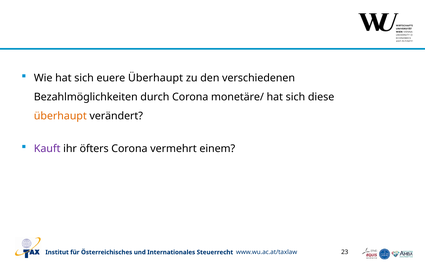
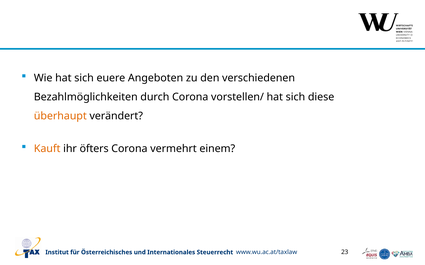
euere Überhaupt: Überhaupt -> Angeboten
monetäre/: monetäre/ -> vorstellen/
Kauft colour: purple -> orange
